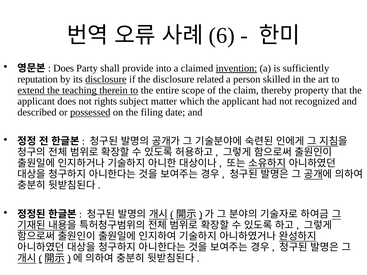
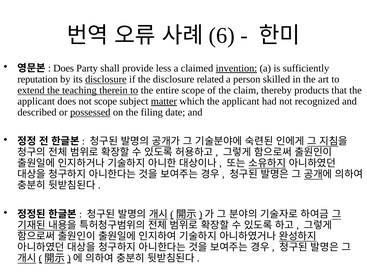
into: into -> less
property: property -> products
not rights: rights -> scope
matter underline: none -> present
